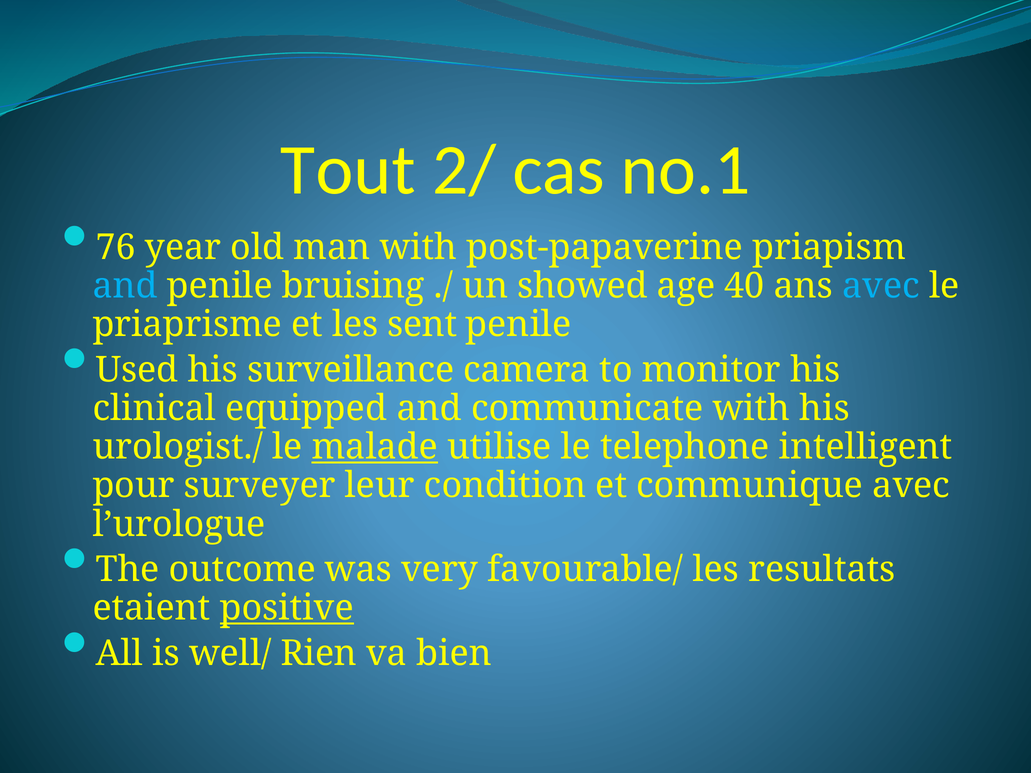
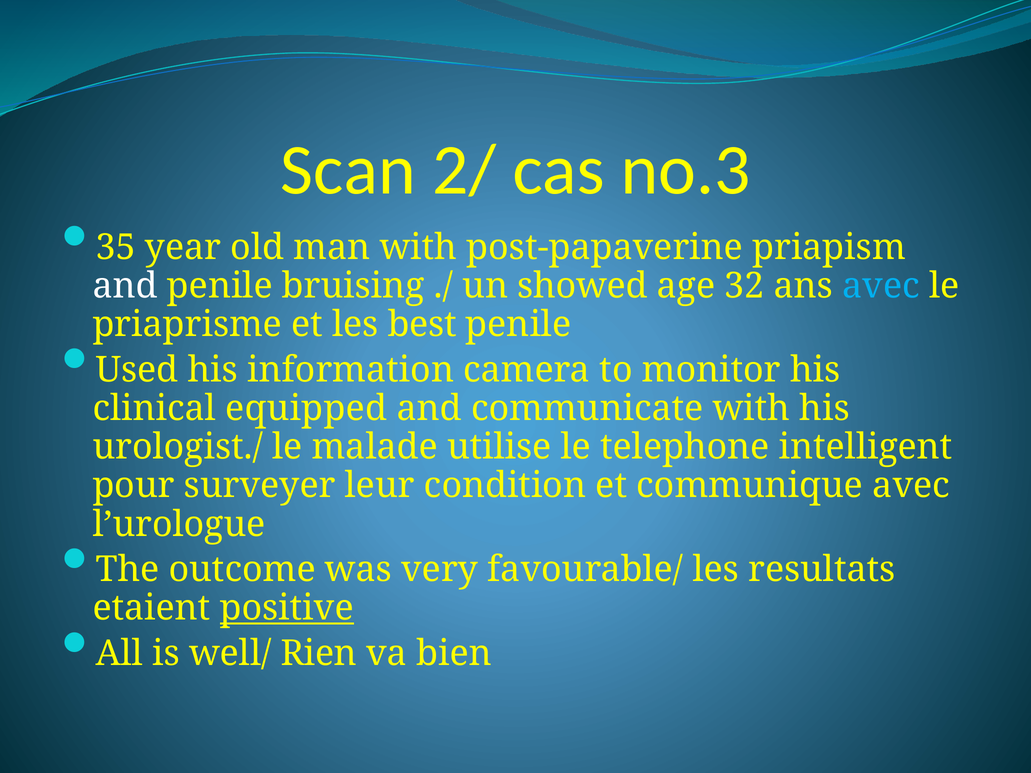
Tout: Tout -> Scan
no.1: no.1 -> no.3
76: 76 -> 35
and at (125, 286) colour: light blue -> white
40: 40 -> 32
sent: sent -> best
surveillance: surveillance -> information
malade underline: present -> none
